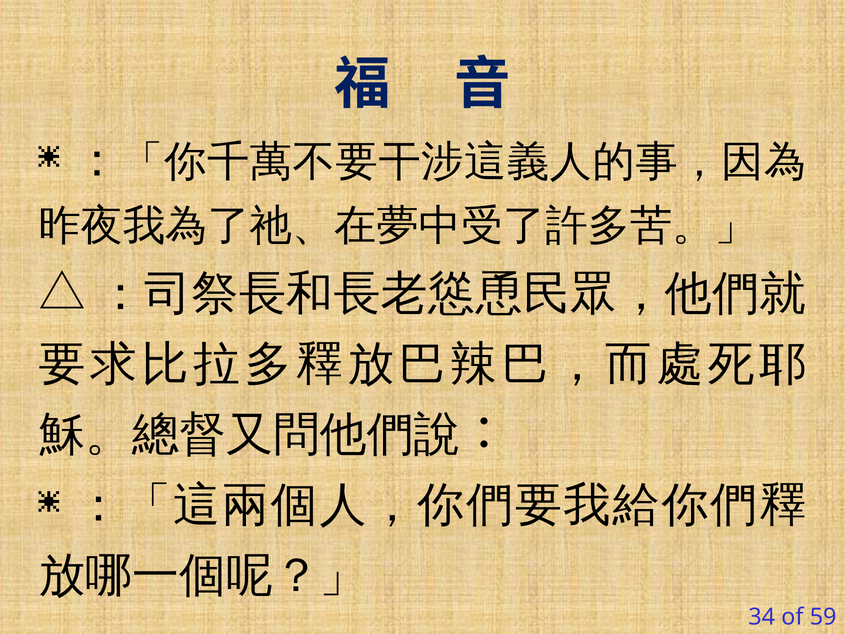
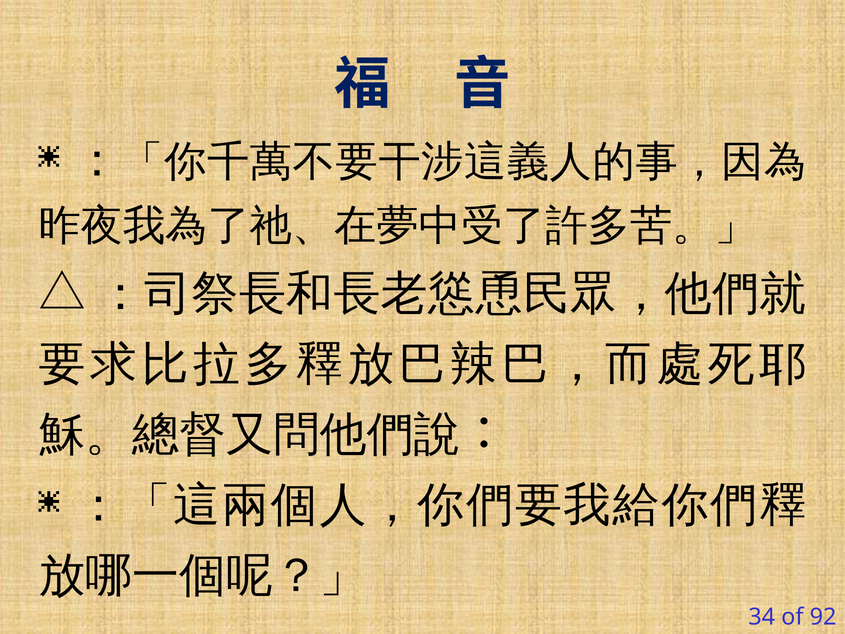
59: 59 -> 92
